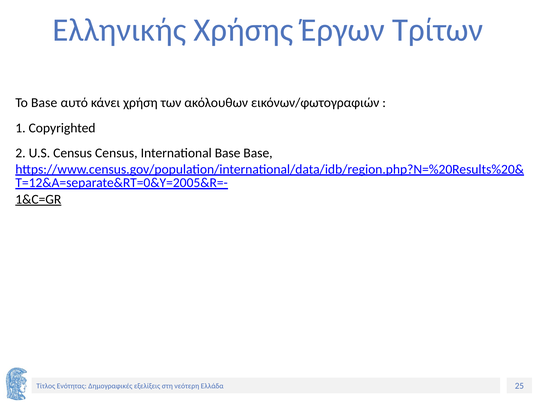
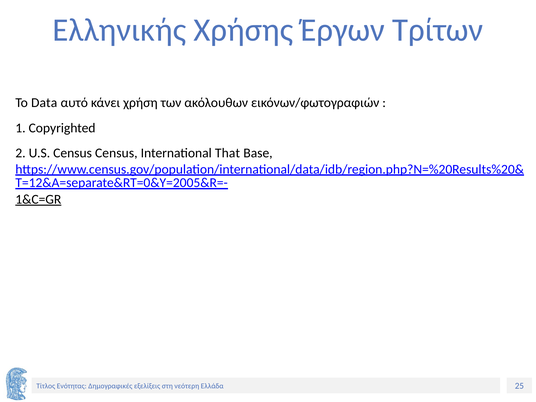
Το Base: Base -> Data
International Base: Base -> That
